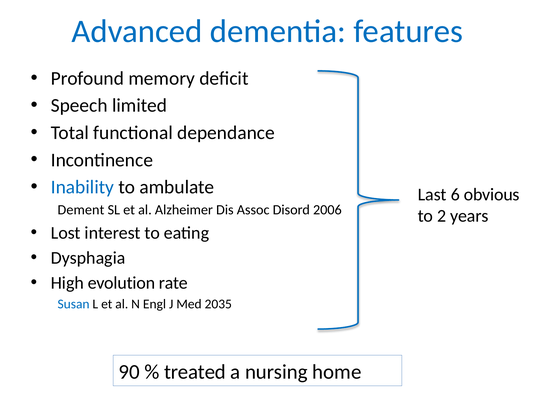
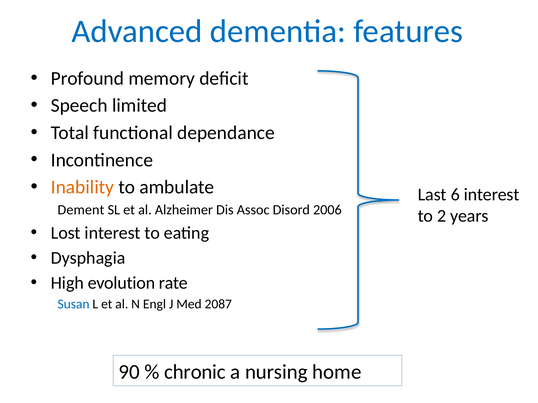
Inability colour: blue -> orange
6 obvious: obvious -> interest
2035: 2035 -> 2087
treated: treated -> chronic
